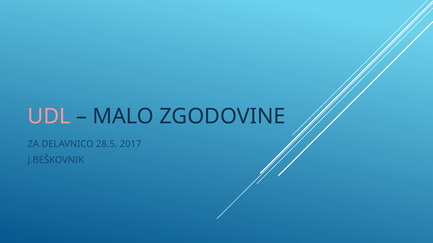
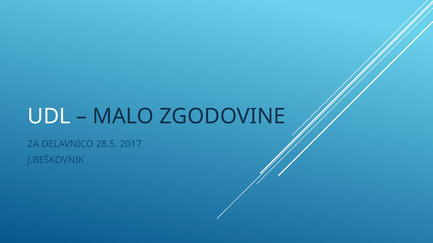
UDL colour: pink -> white
